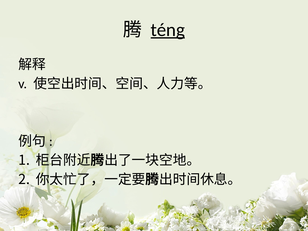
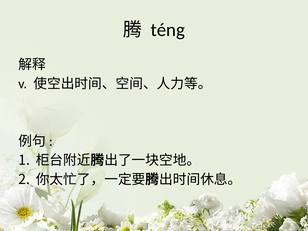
téng underline: present -> none
